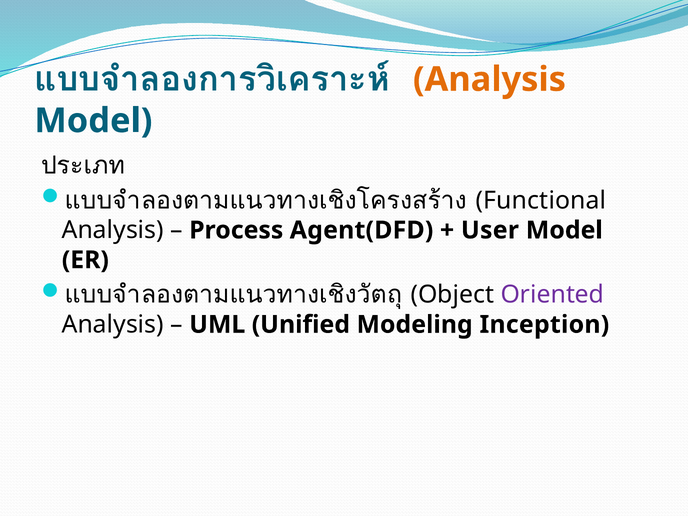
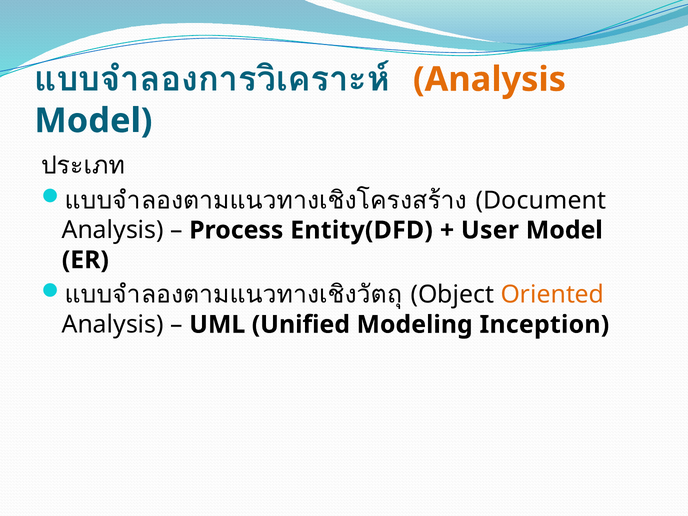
Functional: Functional -> Document
Agent(DFD: Agent(DFD -> Entity(DFD
Oriented colour: purple -> orange
